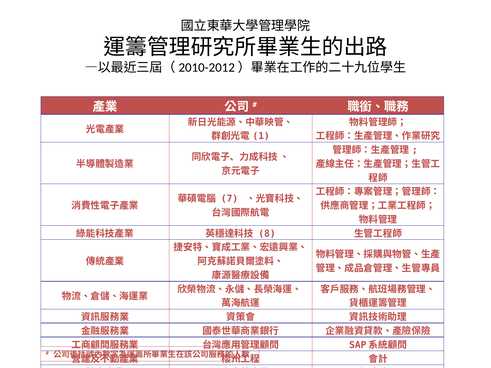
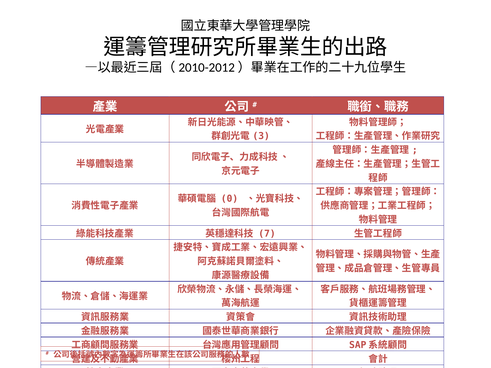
1: 1 -> 3
7: 7 -> 0
8: 8 -> 7
